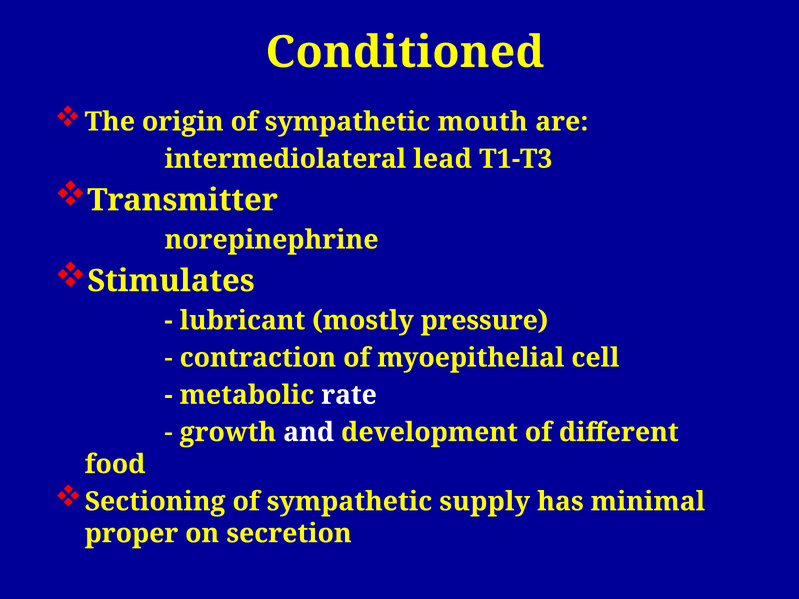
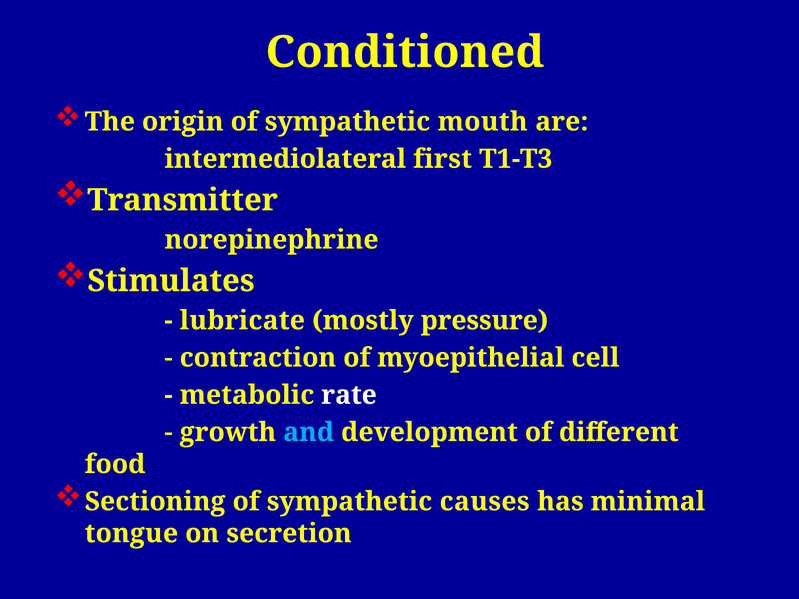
lead: lead -> first
lubricant: lubricant -> lubricate
and colour: white -> light blue
supply: supply -> causes
proper: proper -> tongue
